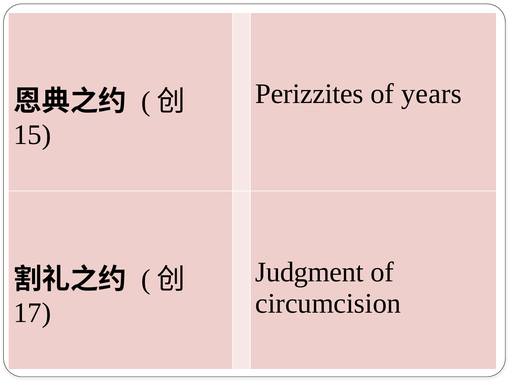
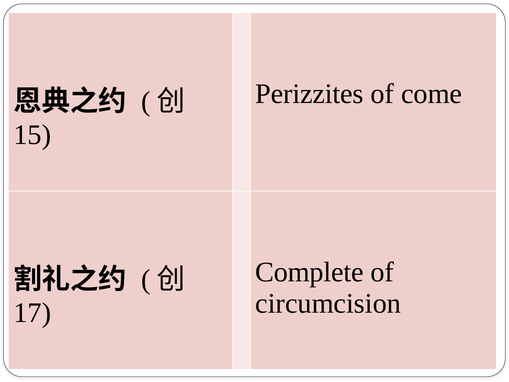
years: years -> come
Judgment: Judgment -> Complete
